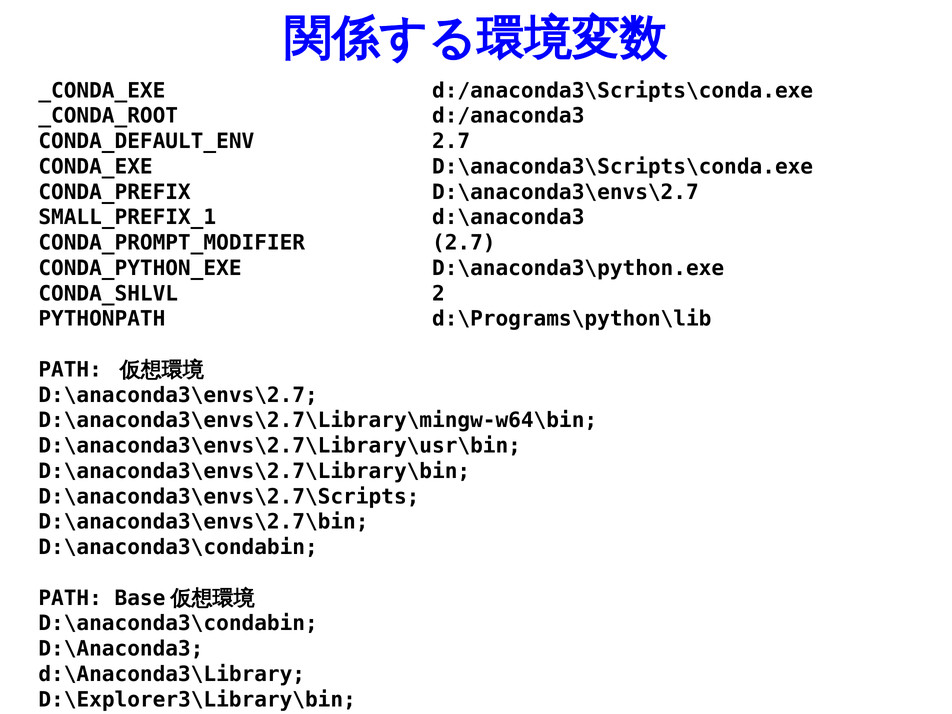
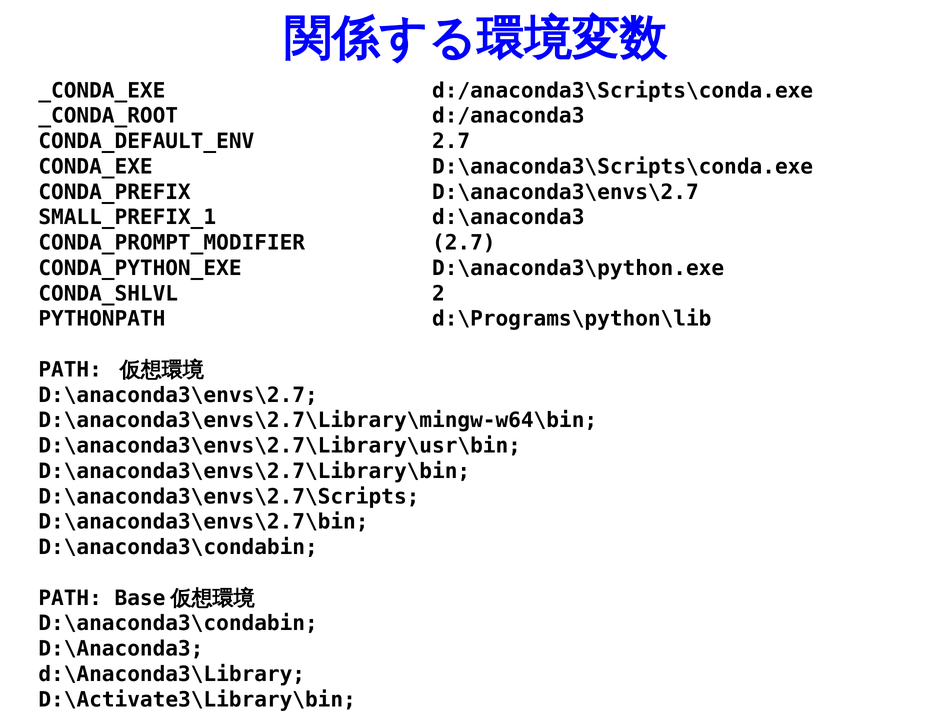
D:\Explorer3\Library\bin: D:\Explorer3\Library\bin -> D:\Activate3\Library\bin
